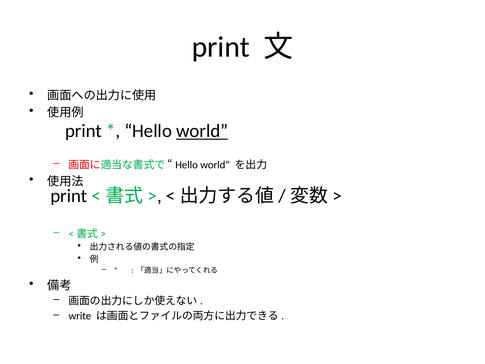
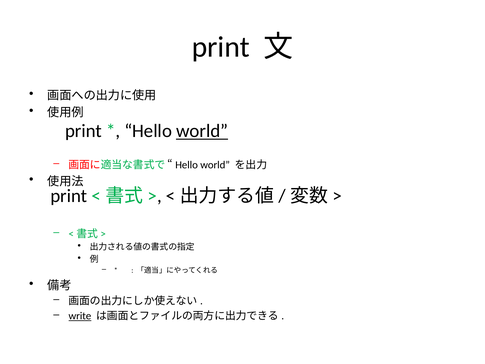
write underline: none -> present
